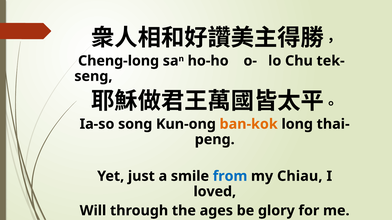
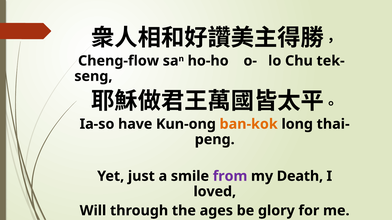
Cheng-long: Cheng-long -> Cheng-flow
song: song -> have
from colour: blue -> purple
Chiau: Chiau -> Death
